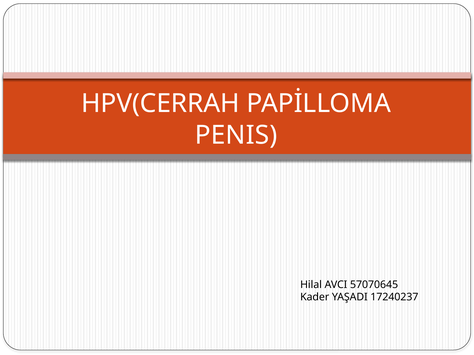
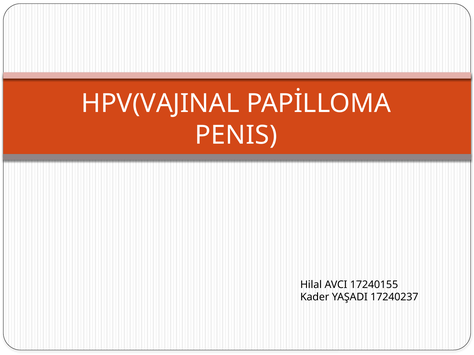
HPV(CERRAH: HPV(CERRAH -> HPV(VAJINAL
57070645: 57070645 -> 17240155
